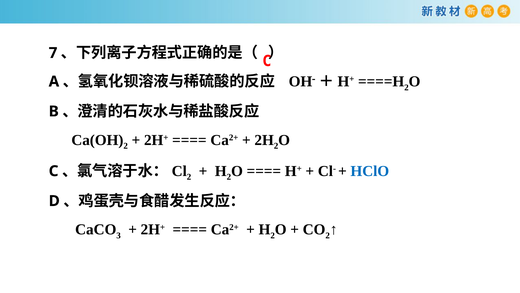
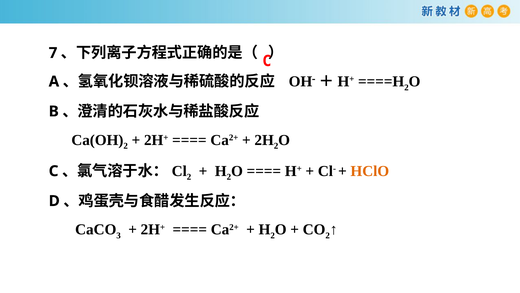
HClO colour: blue -> orange
